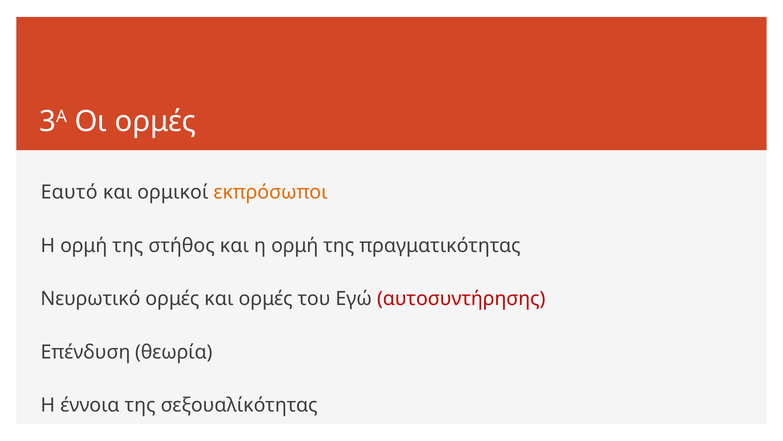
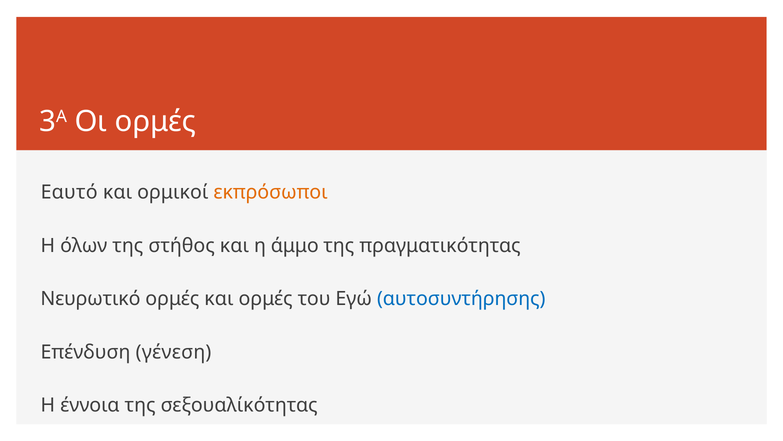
ορμή at (84, 245): ορμή -> όλων
και η ορμή: ορμή -> άμμο
αυτοσυντήρησης colour: red -> blue
θεωρία: θεωρία -> γένεση
